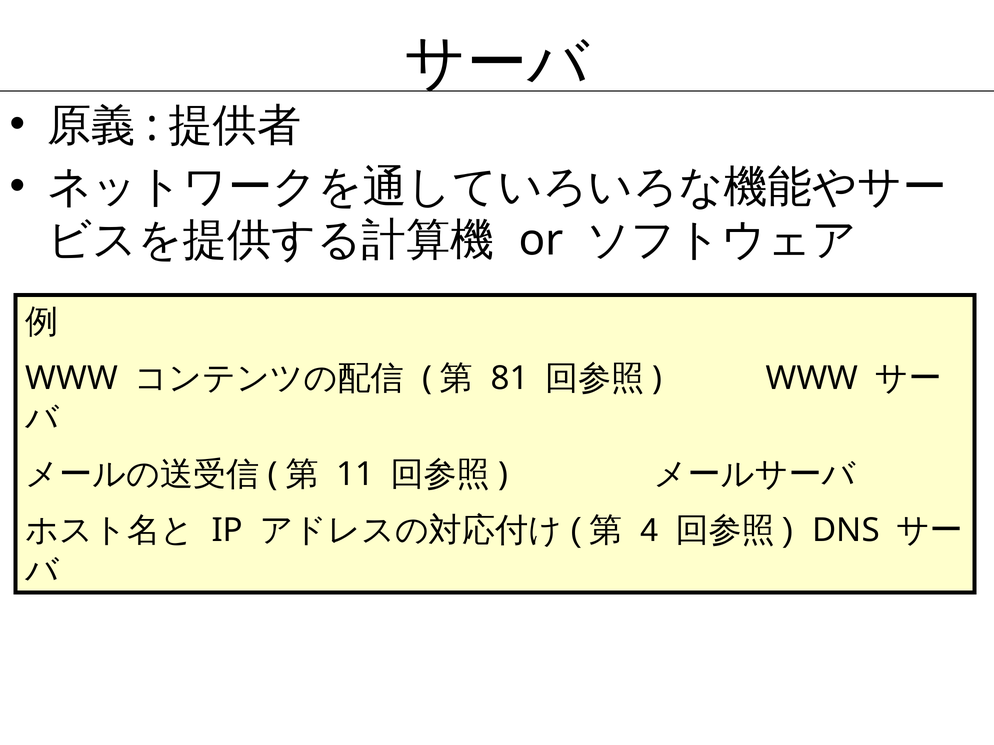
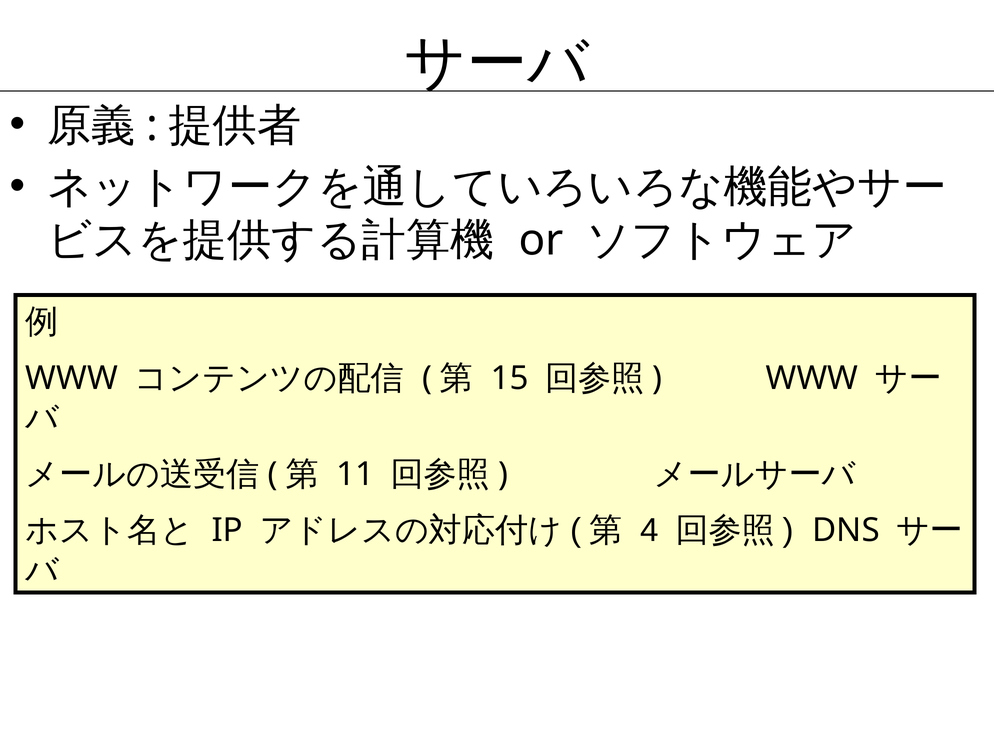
81: 81 -> 15
